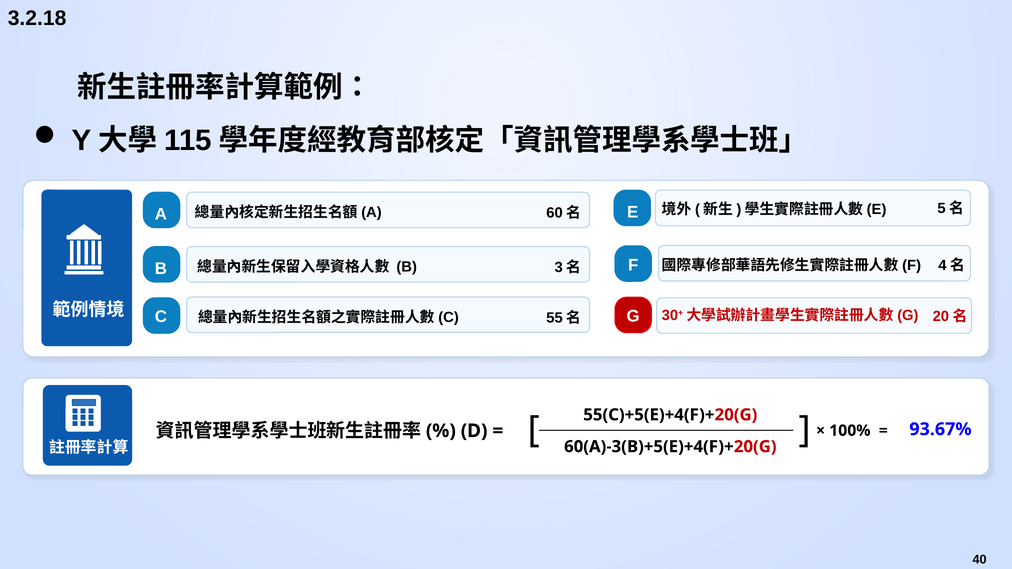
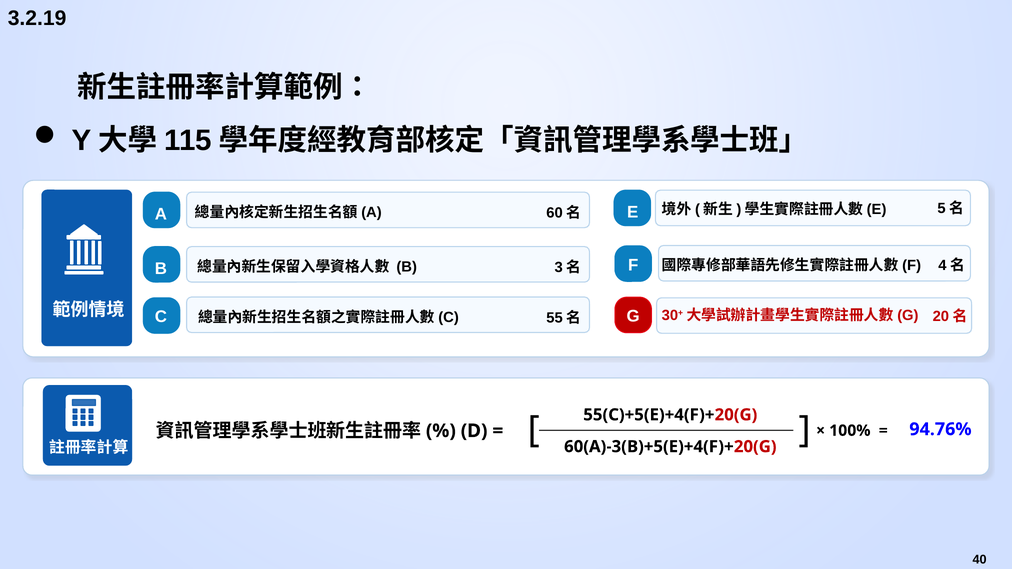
3.2.18: 3.2.18 -> 3.2.19
93.67%: 93.67% -> 94.76%
